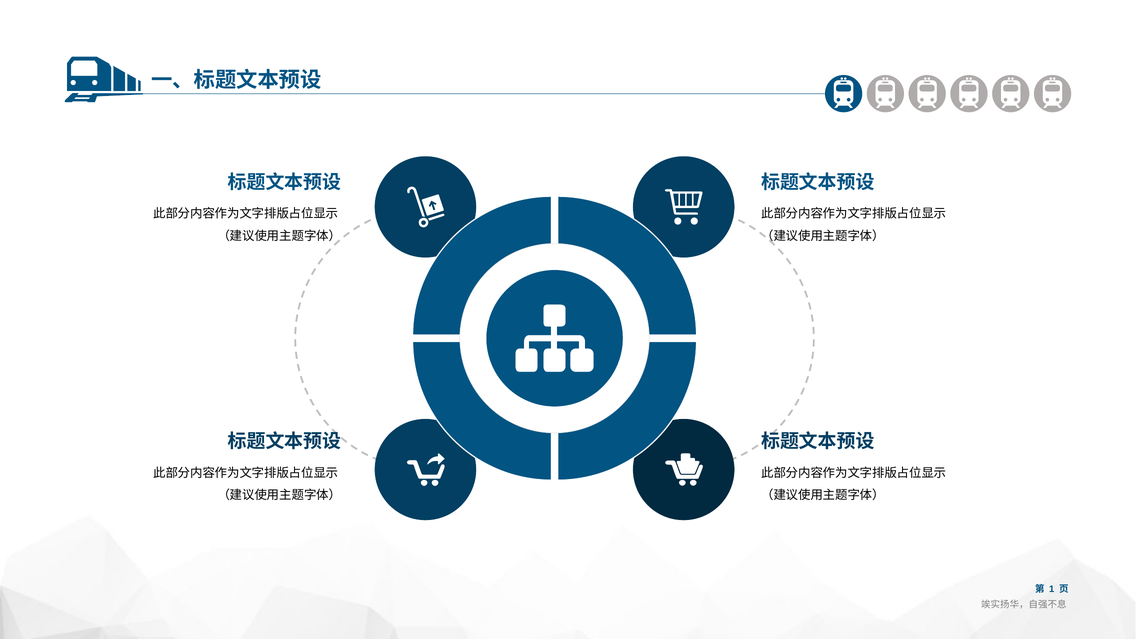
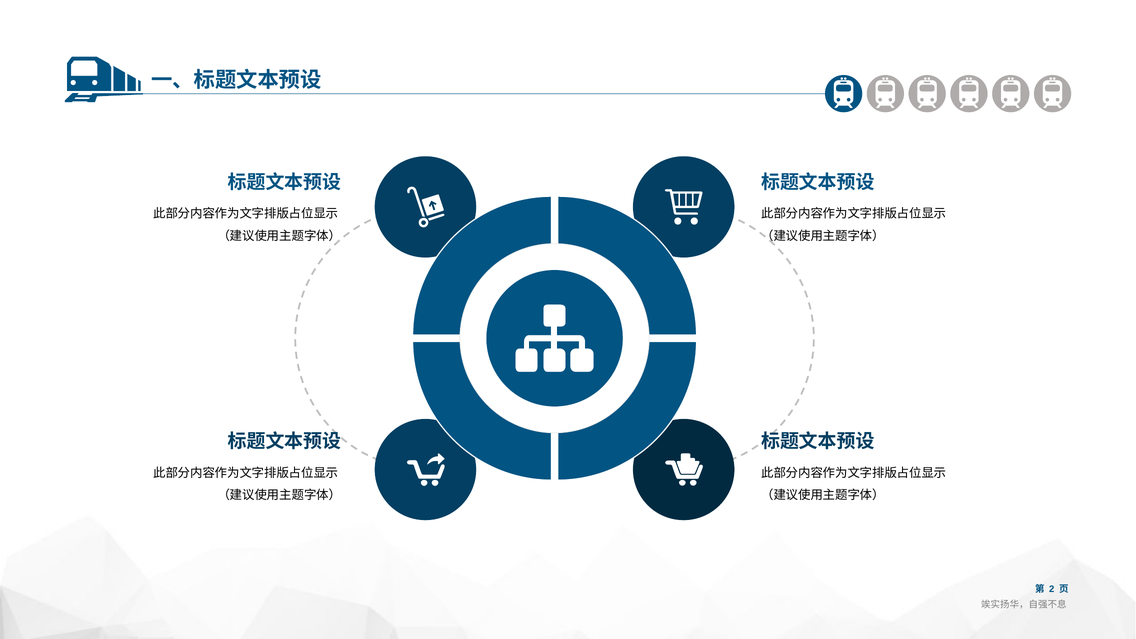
1: 1 -> 2
